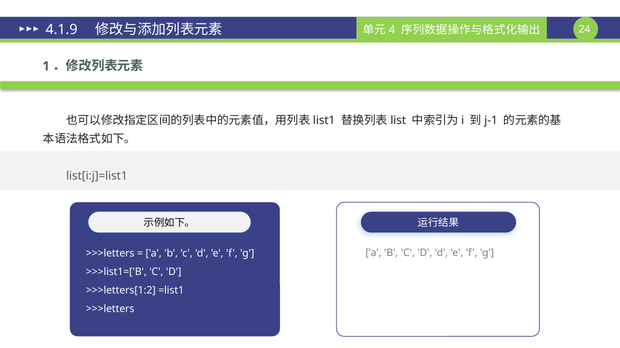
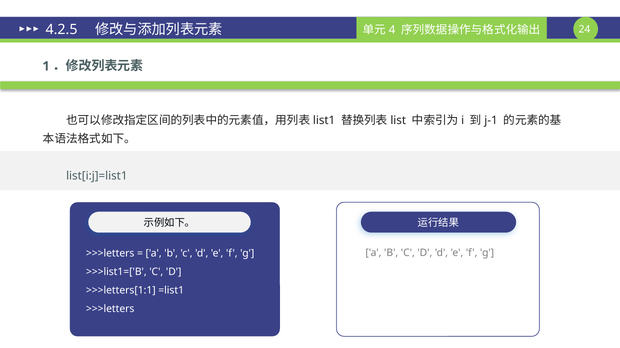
4.1.9: 4.1.9 -> 4.2.5
>>>letters[1:2: >>>letters[1:2 -> >>>letters[1:1
